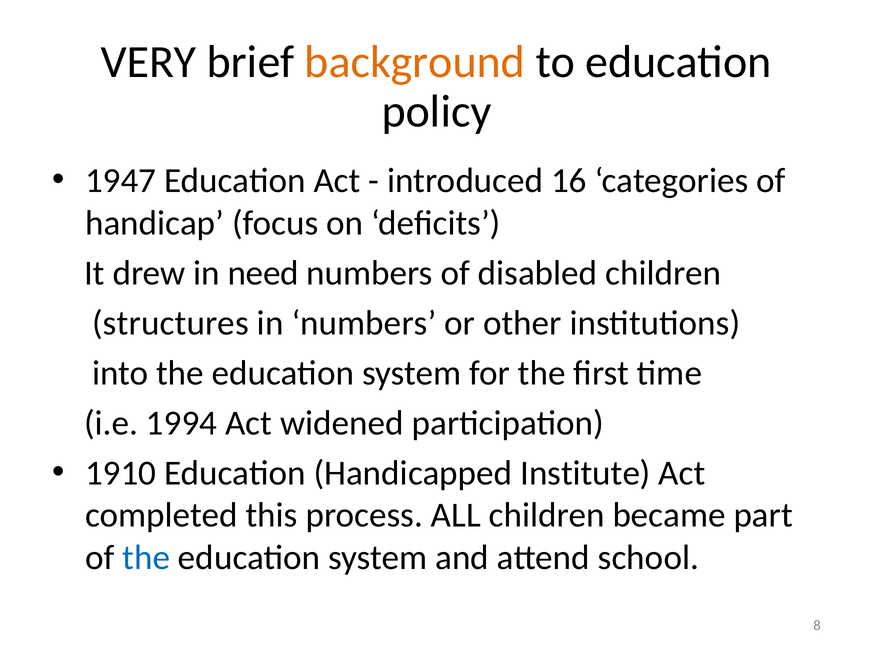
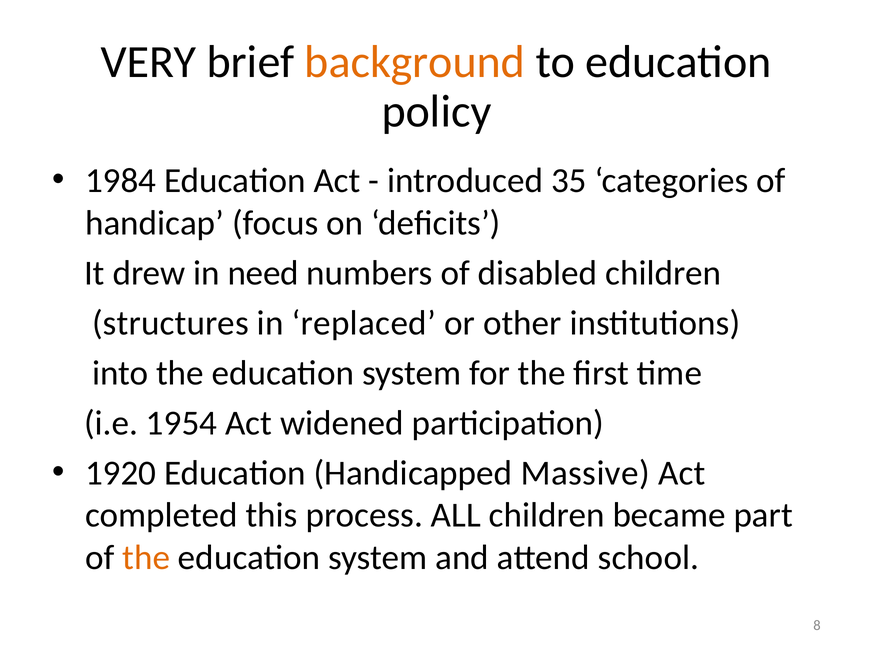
1947: 1947 -> 1984
16: 16 -> 35
in numbers: numbers -> replaced
1994: 1994 -> 1954
1910: 1910 -> 1920
Institute: Institute -> Massive
the at (146, 557) colour: blue -> orange
